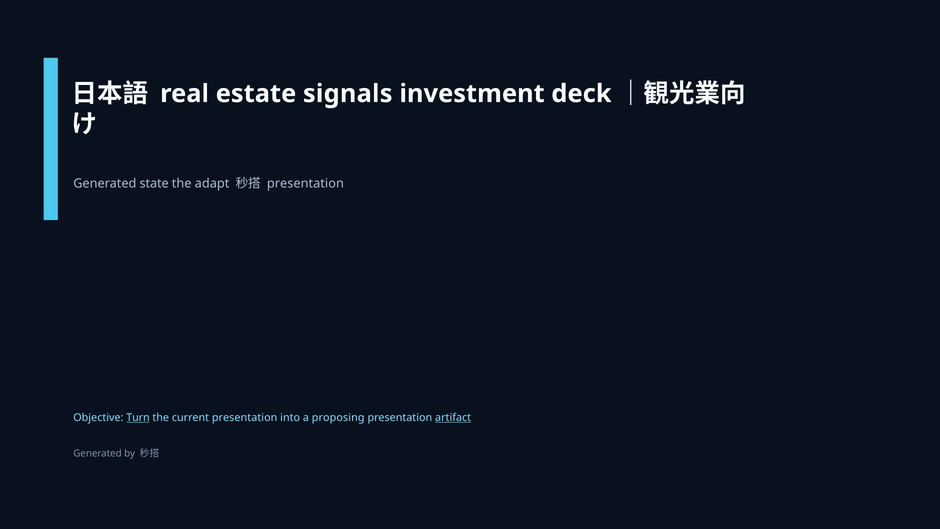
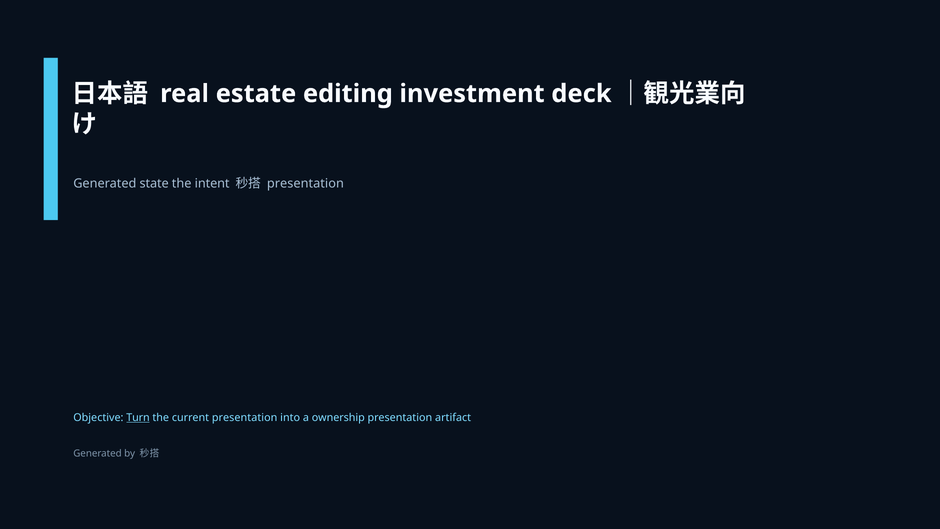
signals: signals -> editing
adapt: adapt -> intent
proposing: proposing -> ownership
artifact underline: present -> none
